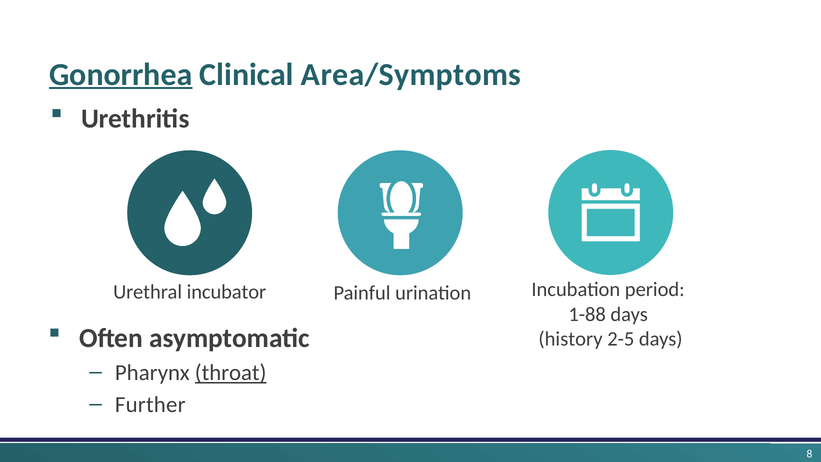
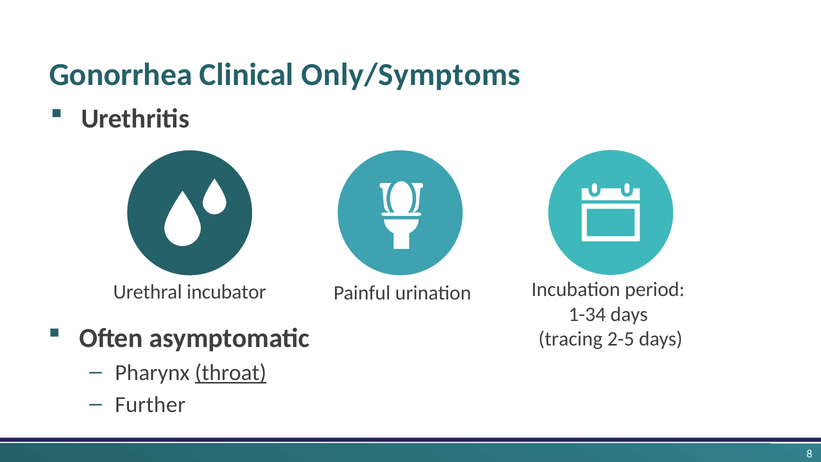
Gonorrhea underline: present -> none
Area/Symptoms: Area/Symptoms -> Only/Symptoms
1-88: 1-88 -> 1-34
history: history -> tracing
